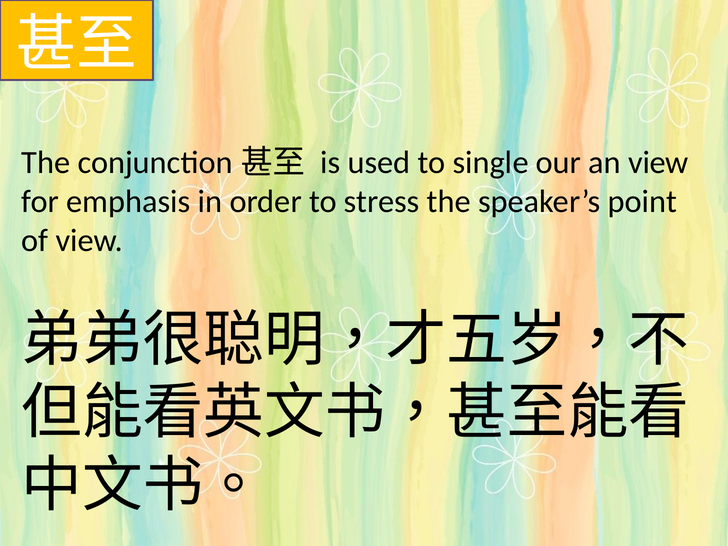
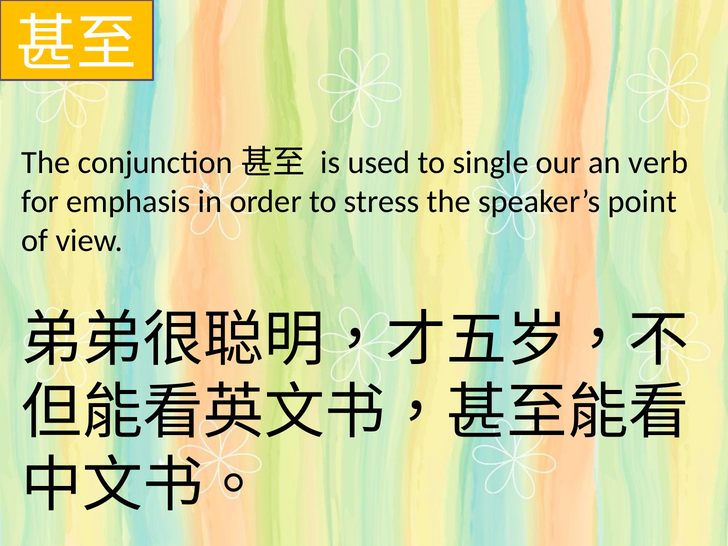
an view: view -> verb
